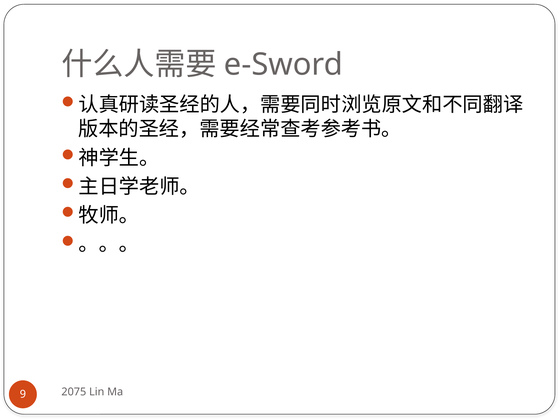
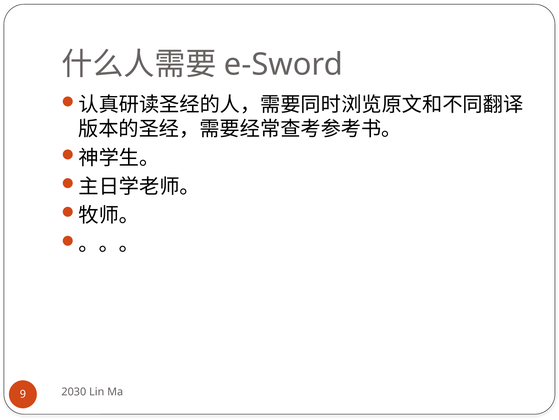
2075: 2075 -> 2030
